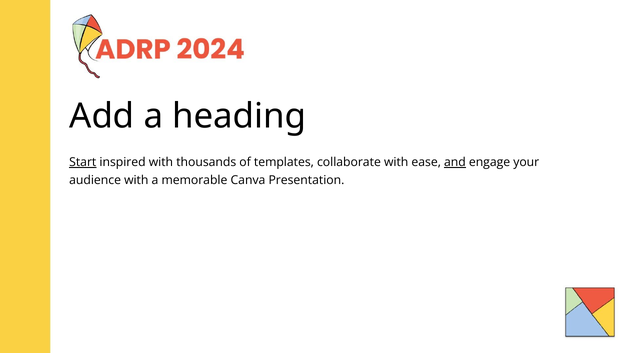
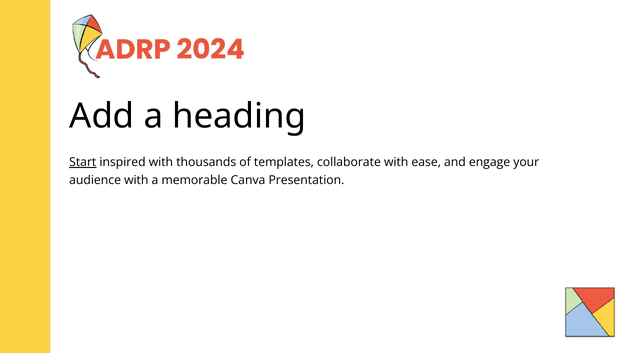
and underline: present -> none
